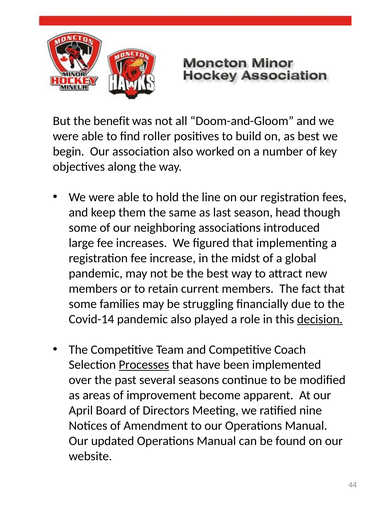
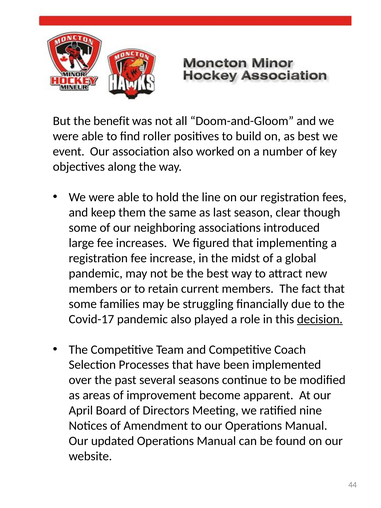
begin: begin -> event
head: head -> clear
Covid-14: Covid-14 -> Covid-17
Processes underline: present -> none
